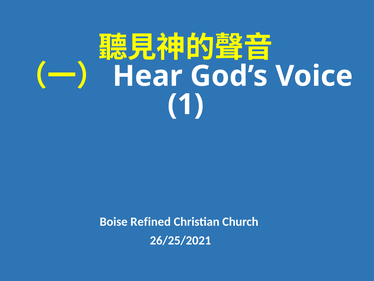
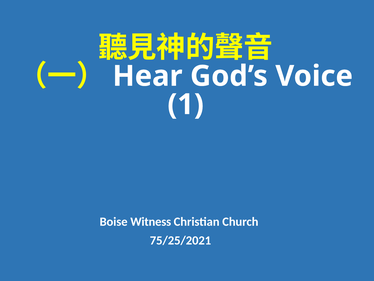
Refined: Refined -> Witness
26/25/2021: 26/25/2021 -> 75/25/2021
